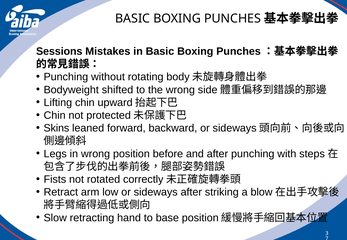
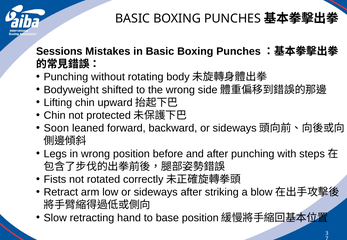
Skins: Skins -> Soon
